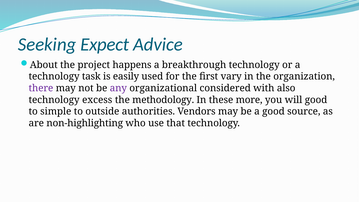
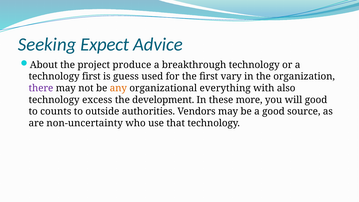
happens: happens -> produce
technology task: task -> first
easily: easily -> guess
any colour: purple -> orange
considered: considered -> everything
methodology: methodology -> development
simple: simple -> counts
non-highlighting: non-highlighting -> non-uncertainty
